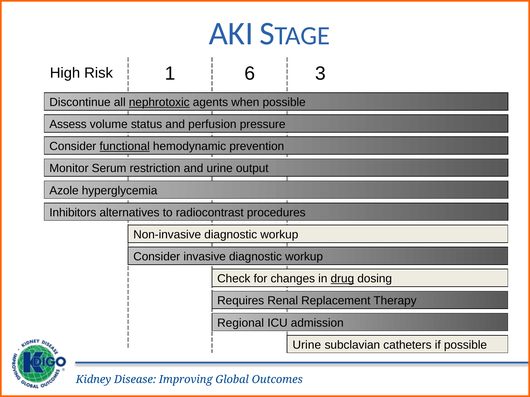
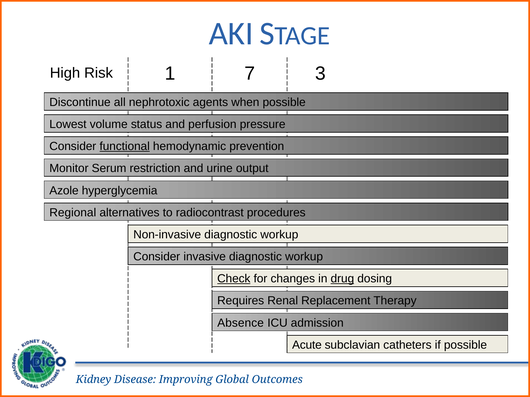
6: 6 -> 7
nephrotoxic underline: present -> none
Assess: Assess -> Lowest
Inhibitors: Inhibitors -> Regional
Check underline: none -> present
Regional: Regional -> Absence
Urine at (307, 345): Urine -> Acute
